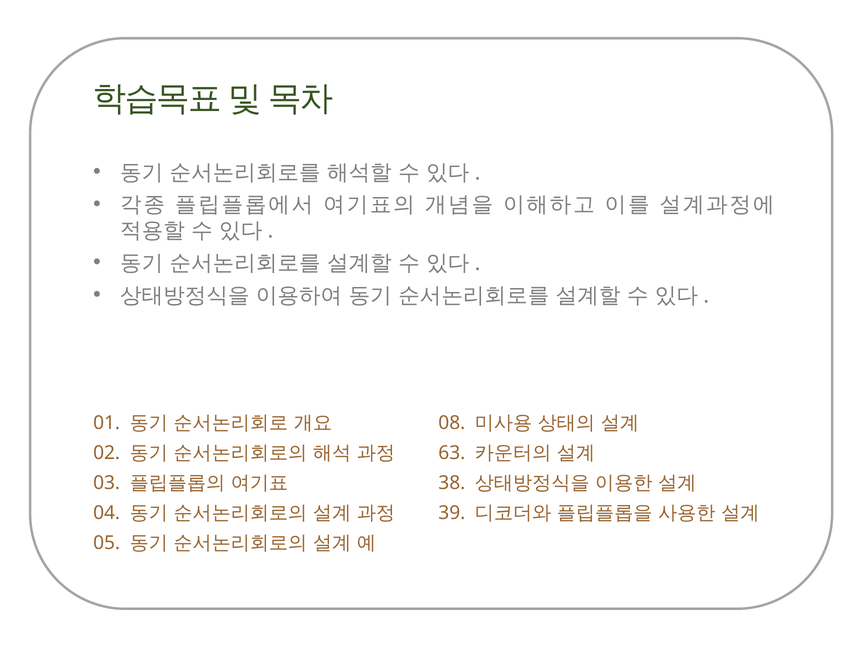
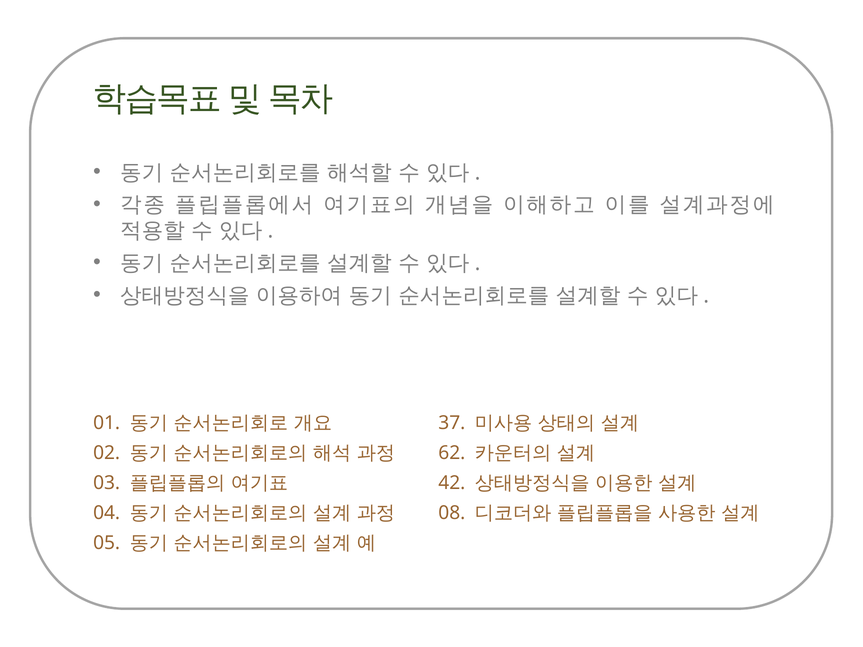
08: 08 -> 37
63: 63 -> 62
38: 38 -> 42
39: 39 -> 08
